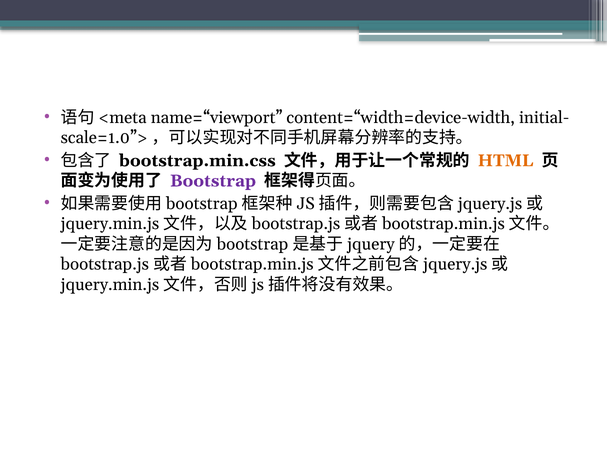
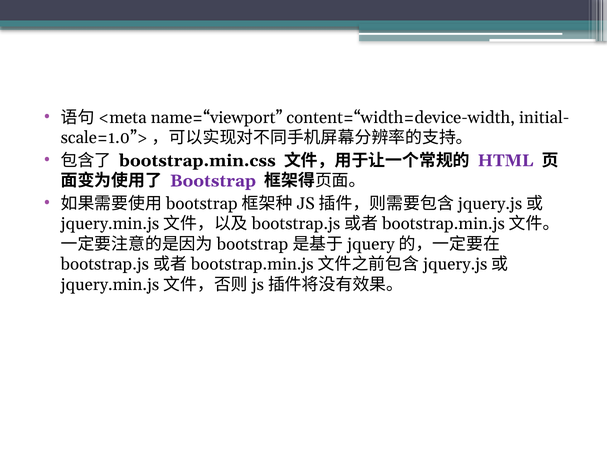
HTML colour: orange -> purple
